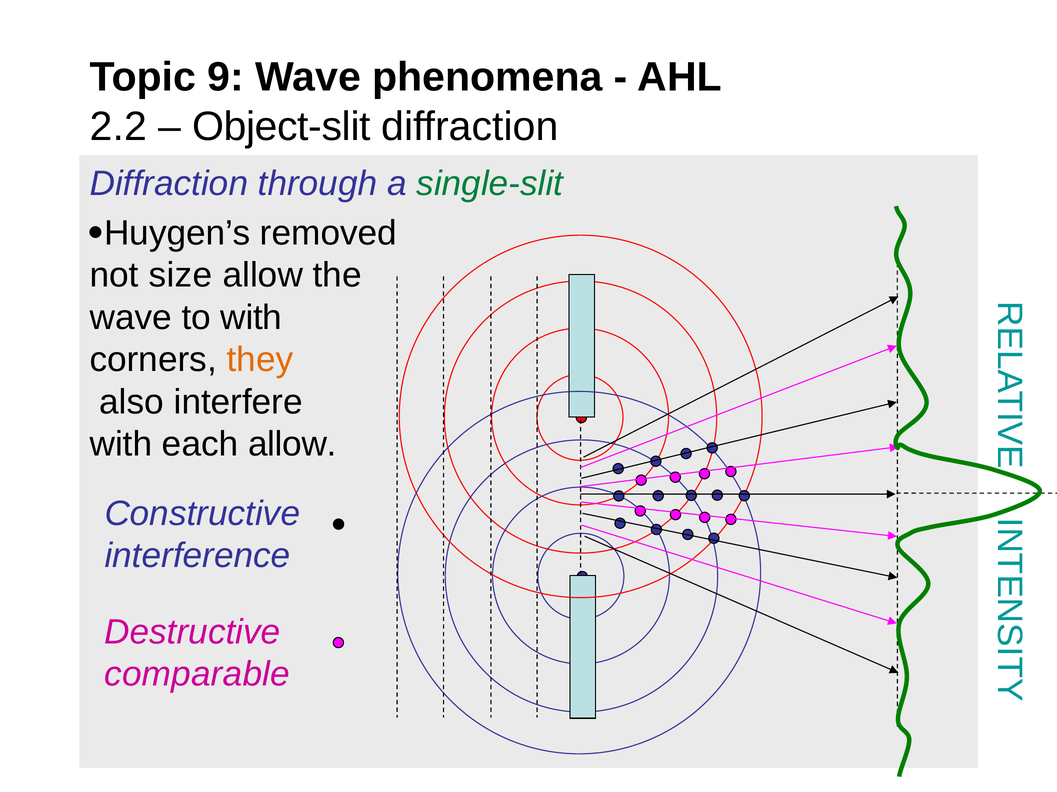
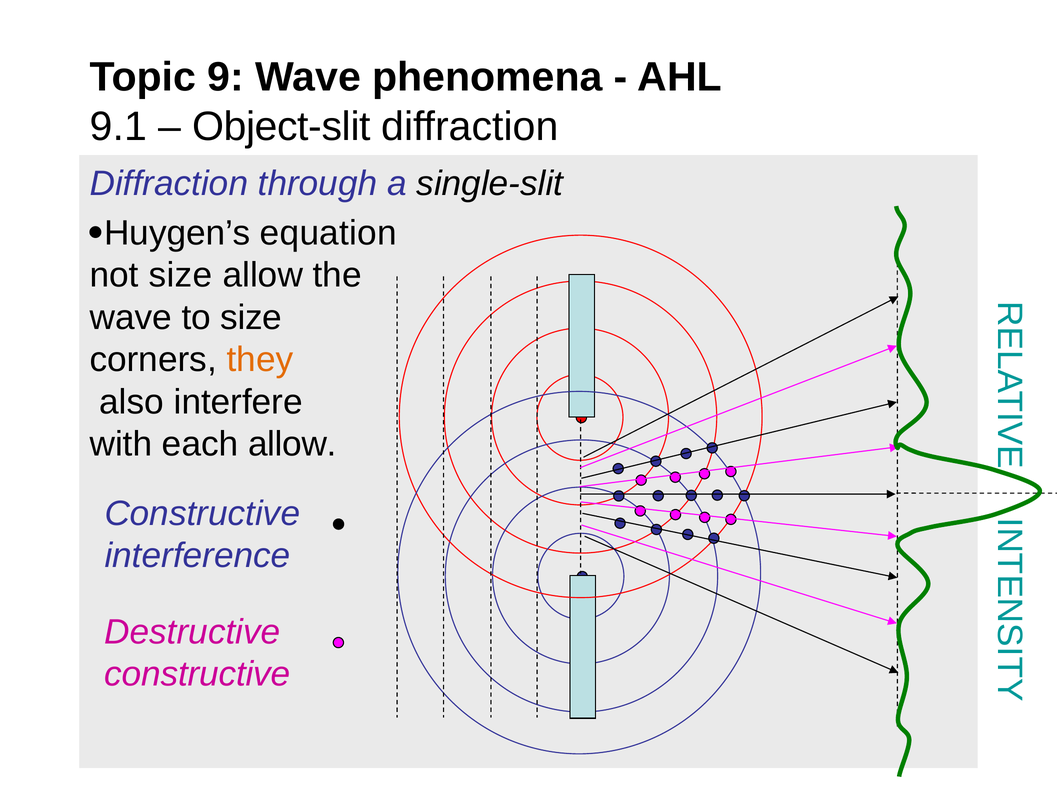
2.2: 2.2 -> 9.1
single-slit colour: green -> black
removed: removed -> equation
to with: with -> size
comparable at (197, 675): comparable -> constructive
